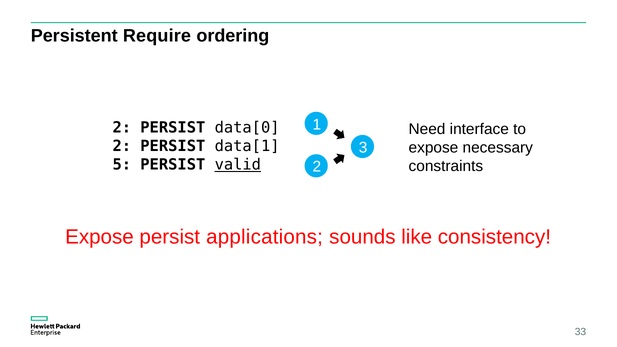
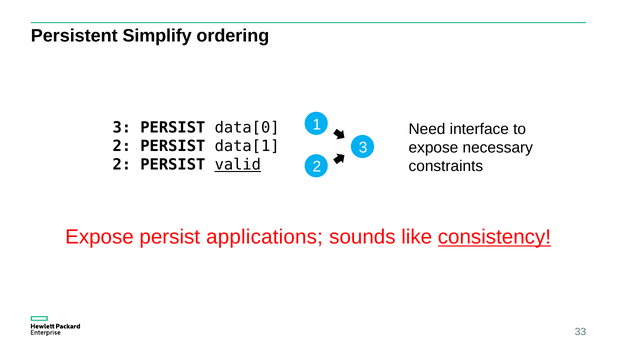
Require: Require -> Simplify
2 at (122, 128): 2 -> 3
5 at (122, 165): 5 -> 2
consistency underline: none -> present
